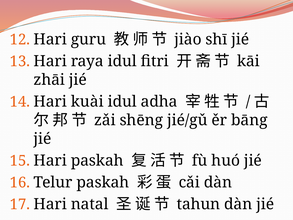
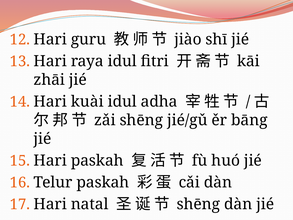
tahun at (198, 204): tahun -> shēng
